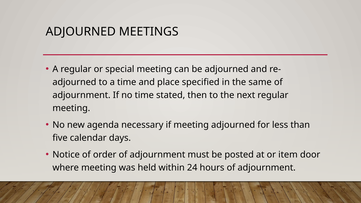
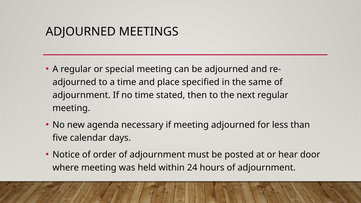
item: item -> hear
